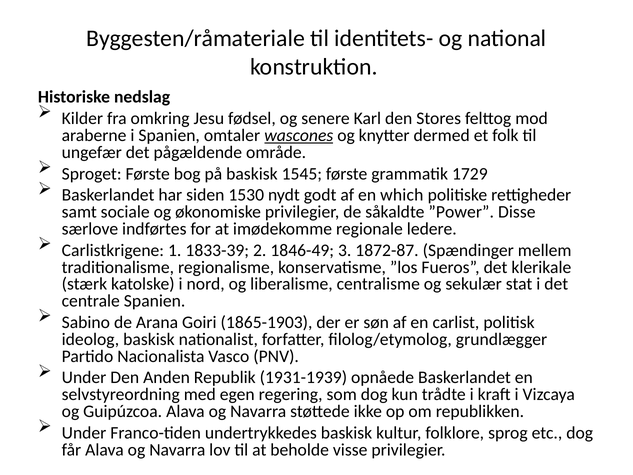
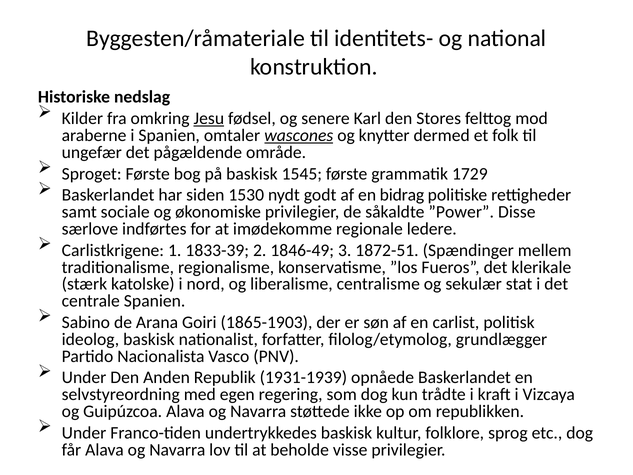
Jesu underline: none -> present
which: which -> bidrag
1872-87: 1872-87 -> 1872-51
